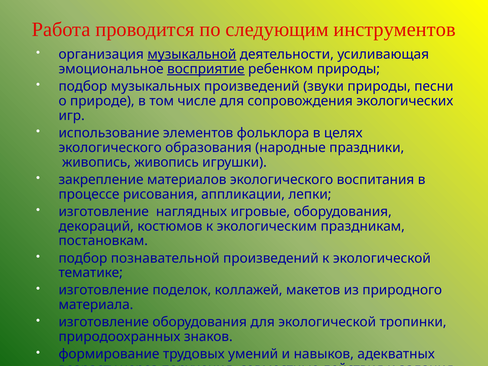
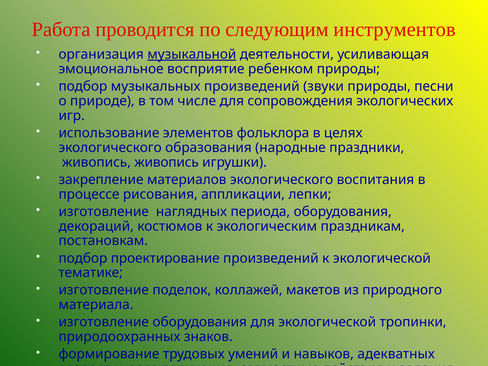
восприятие underline: present -> none
игровые: игровые -> периода
познавательной: познавательной -> проектирование
